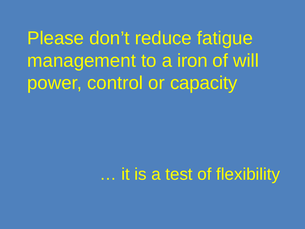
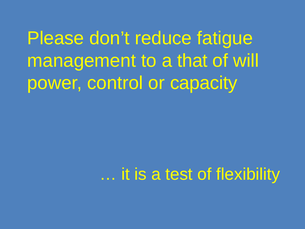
iron: iron -> that
